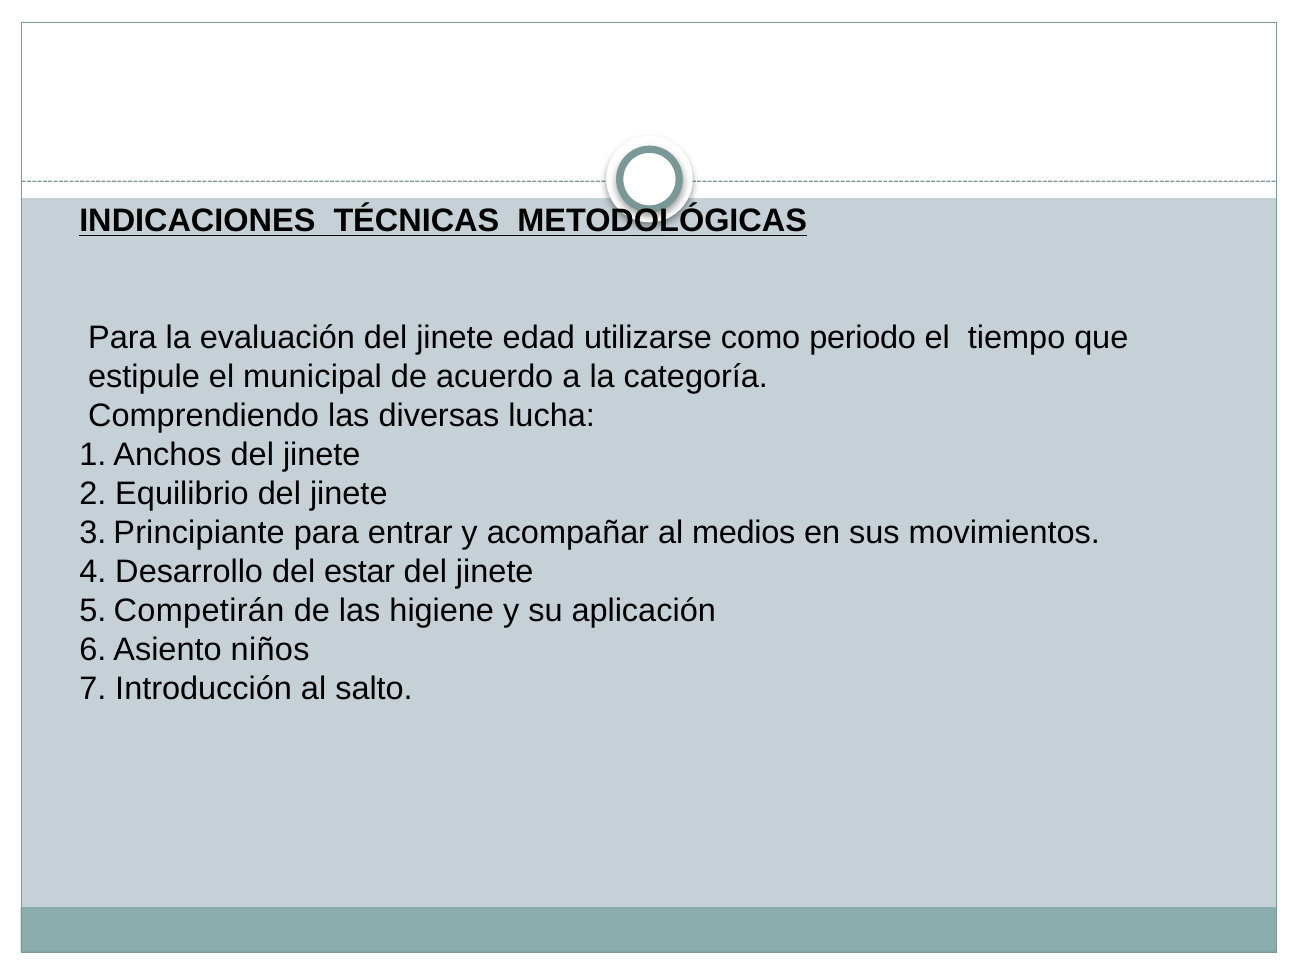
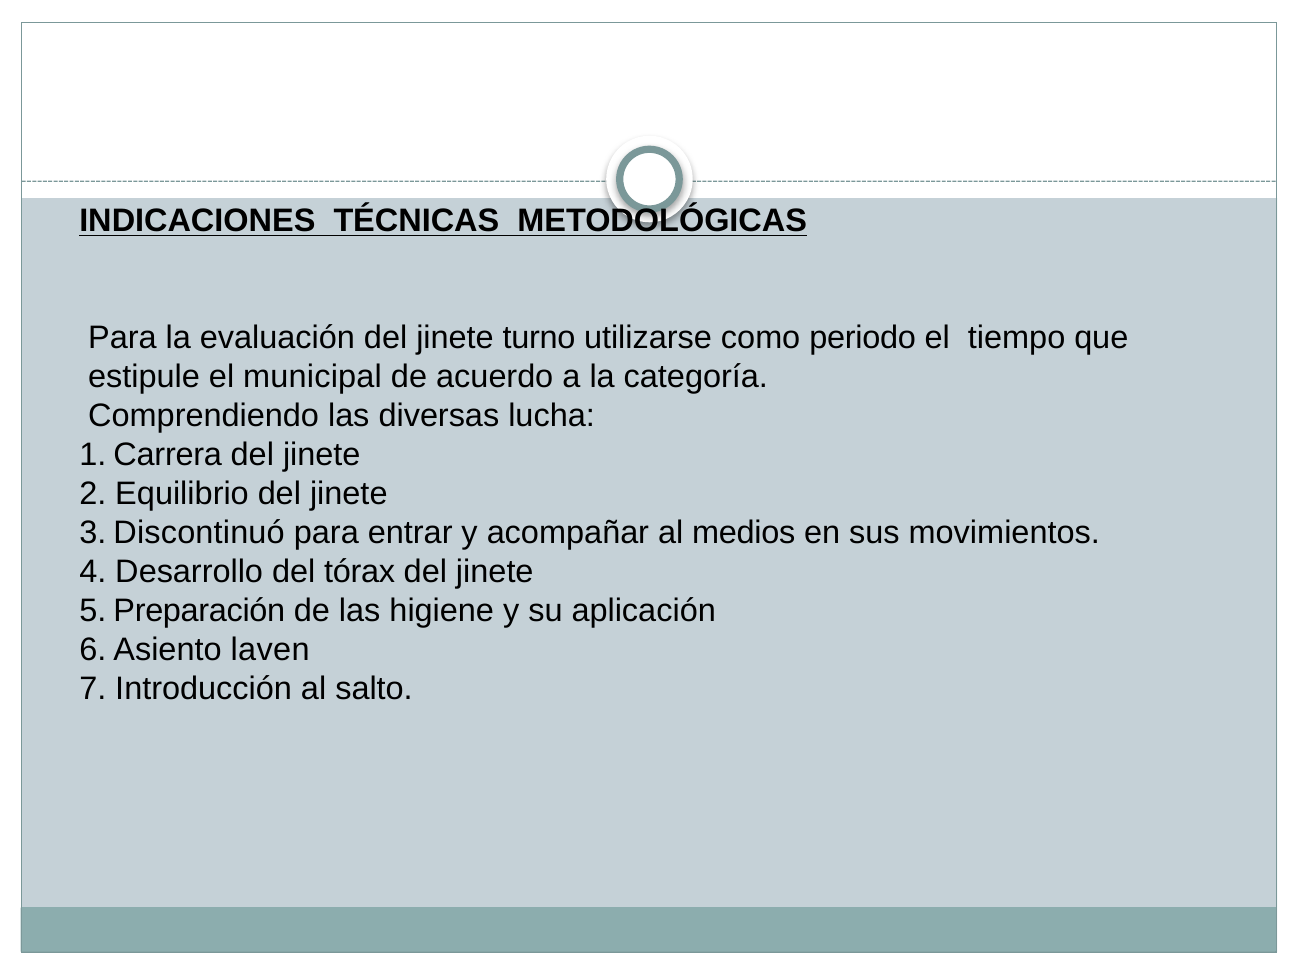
edad: edad -> turno
Anchos: Anchos -> Carrera
Principiante: Principiante -> Discontinuó
estar: estar -> tórax
Competirán: Competirán -> Preparación
niños: niños -> laven
